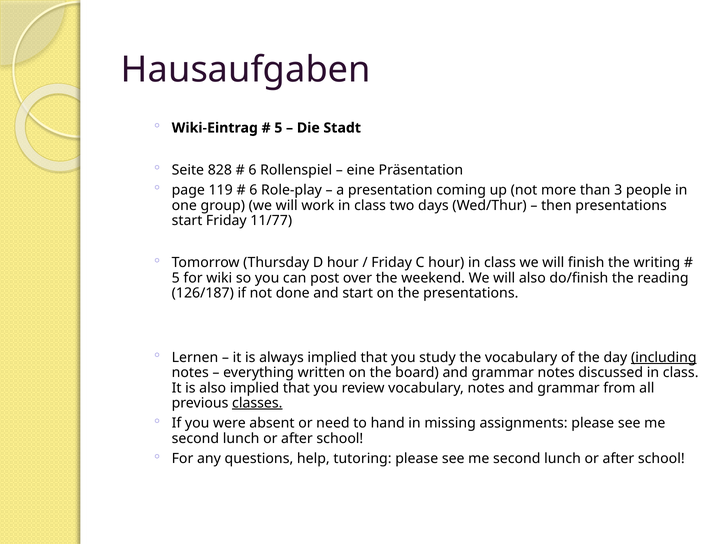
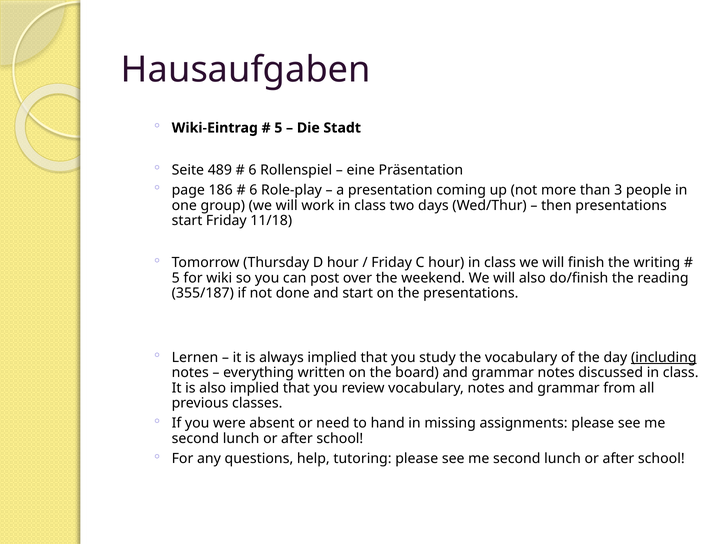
828: 828 -> 489
119: 119 -> 186
11/77: 11/77 -> 11/18
126/187: 126/187 -> 355/187
classes underline: present -> none
